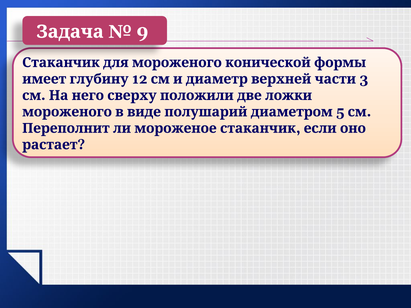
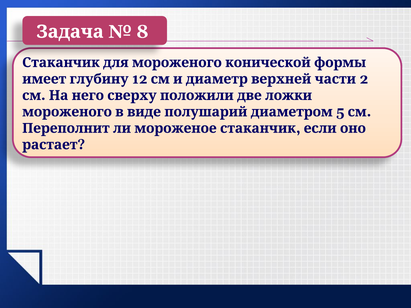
9: 9 -> 8
3: 3 -> 2
